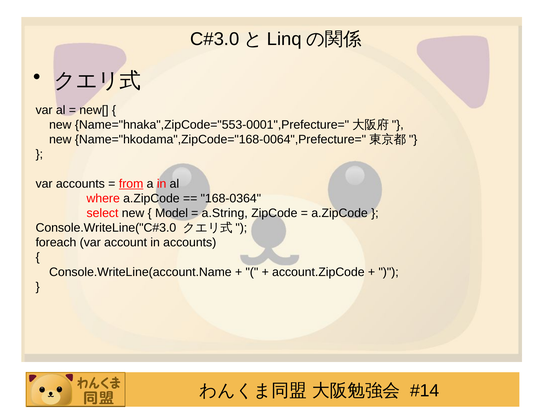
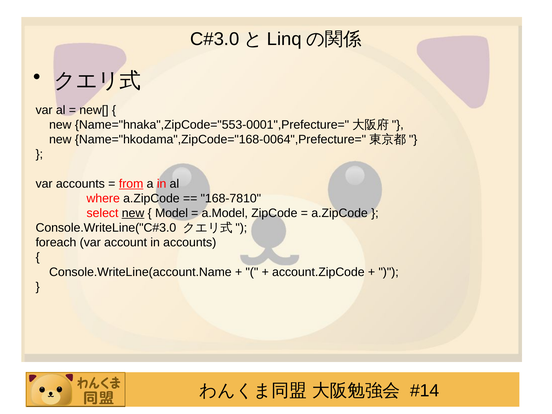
168-0364: 168-0364 -> 168-7810
new at (133, 213) underline: none -> present
a.String: a.String -> a.Model
